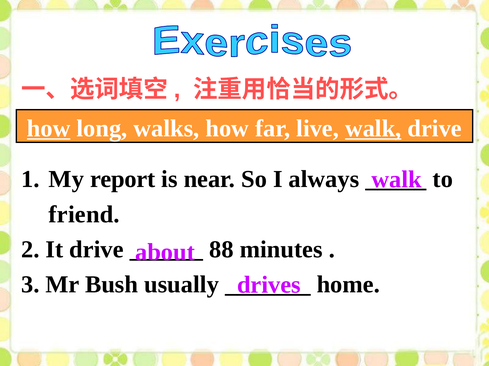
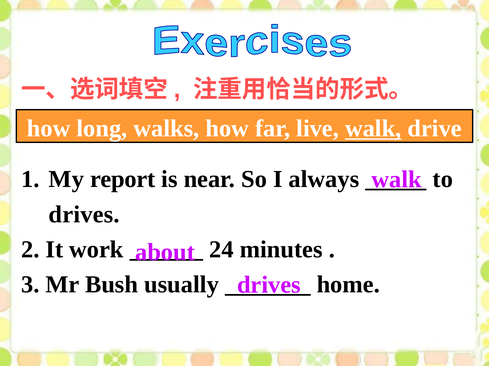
how at (49, 129) underline: present -> none
friend at (84, 215): friend -> drives
It drive: drive -> work
88: 88 -> 24
